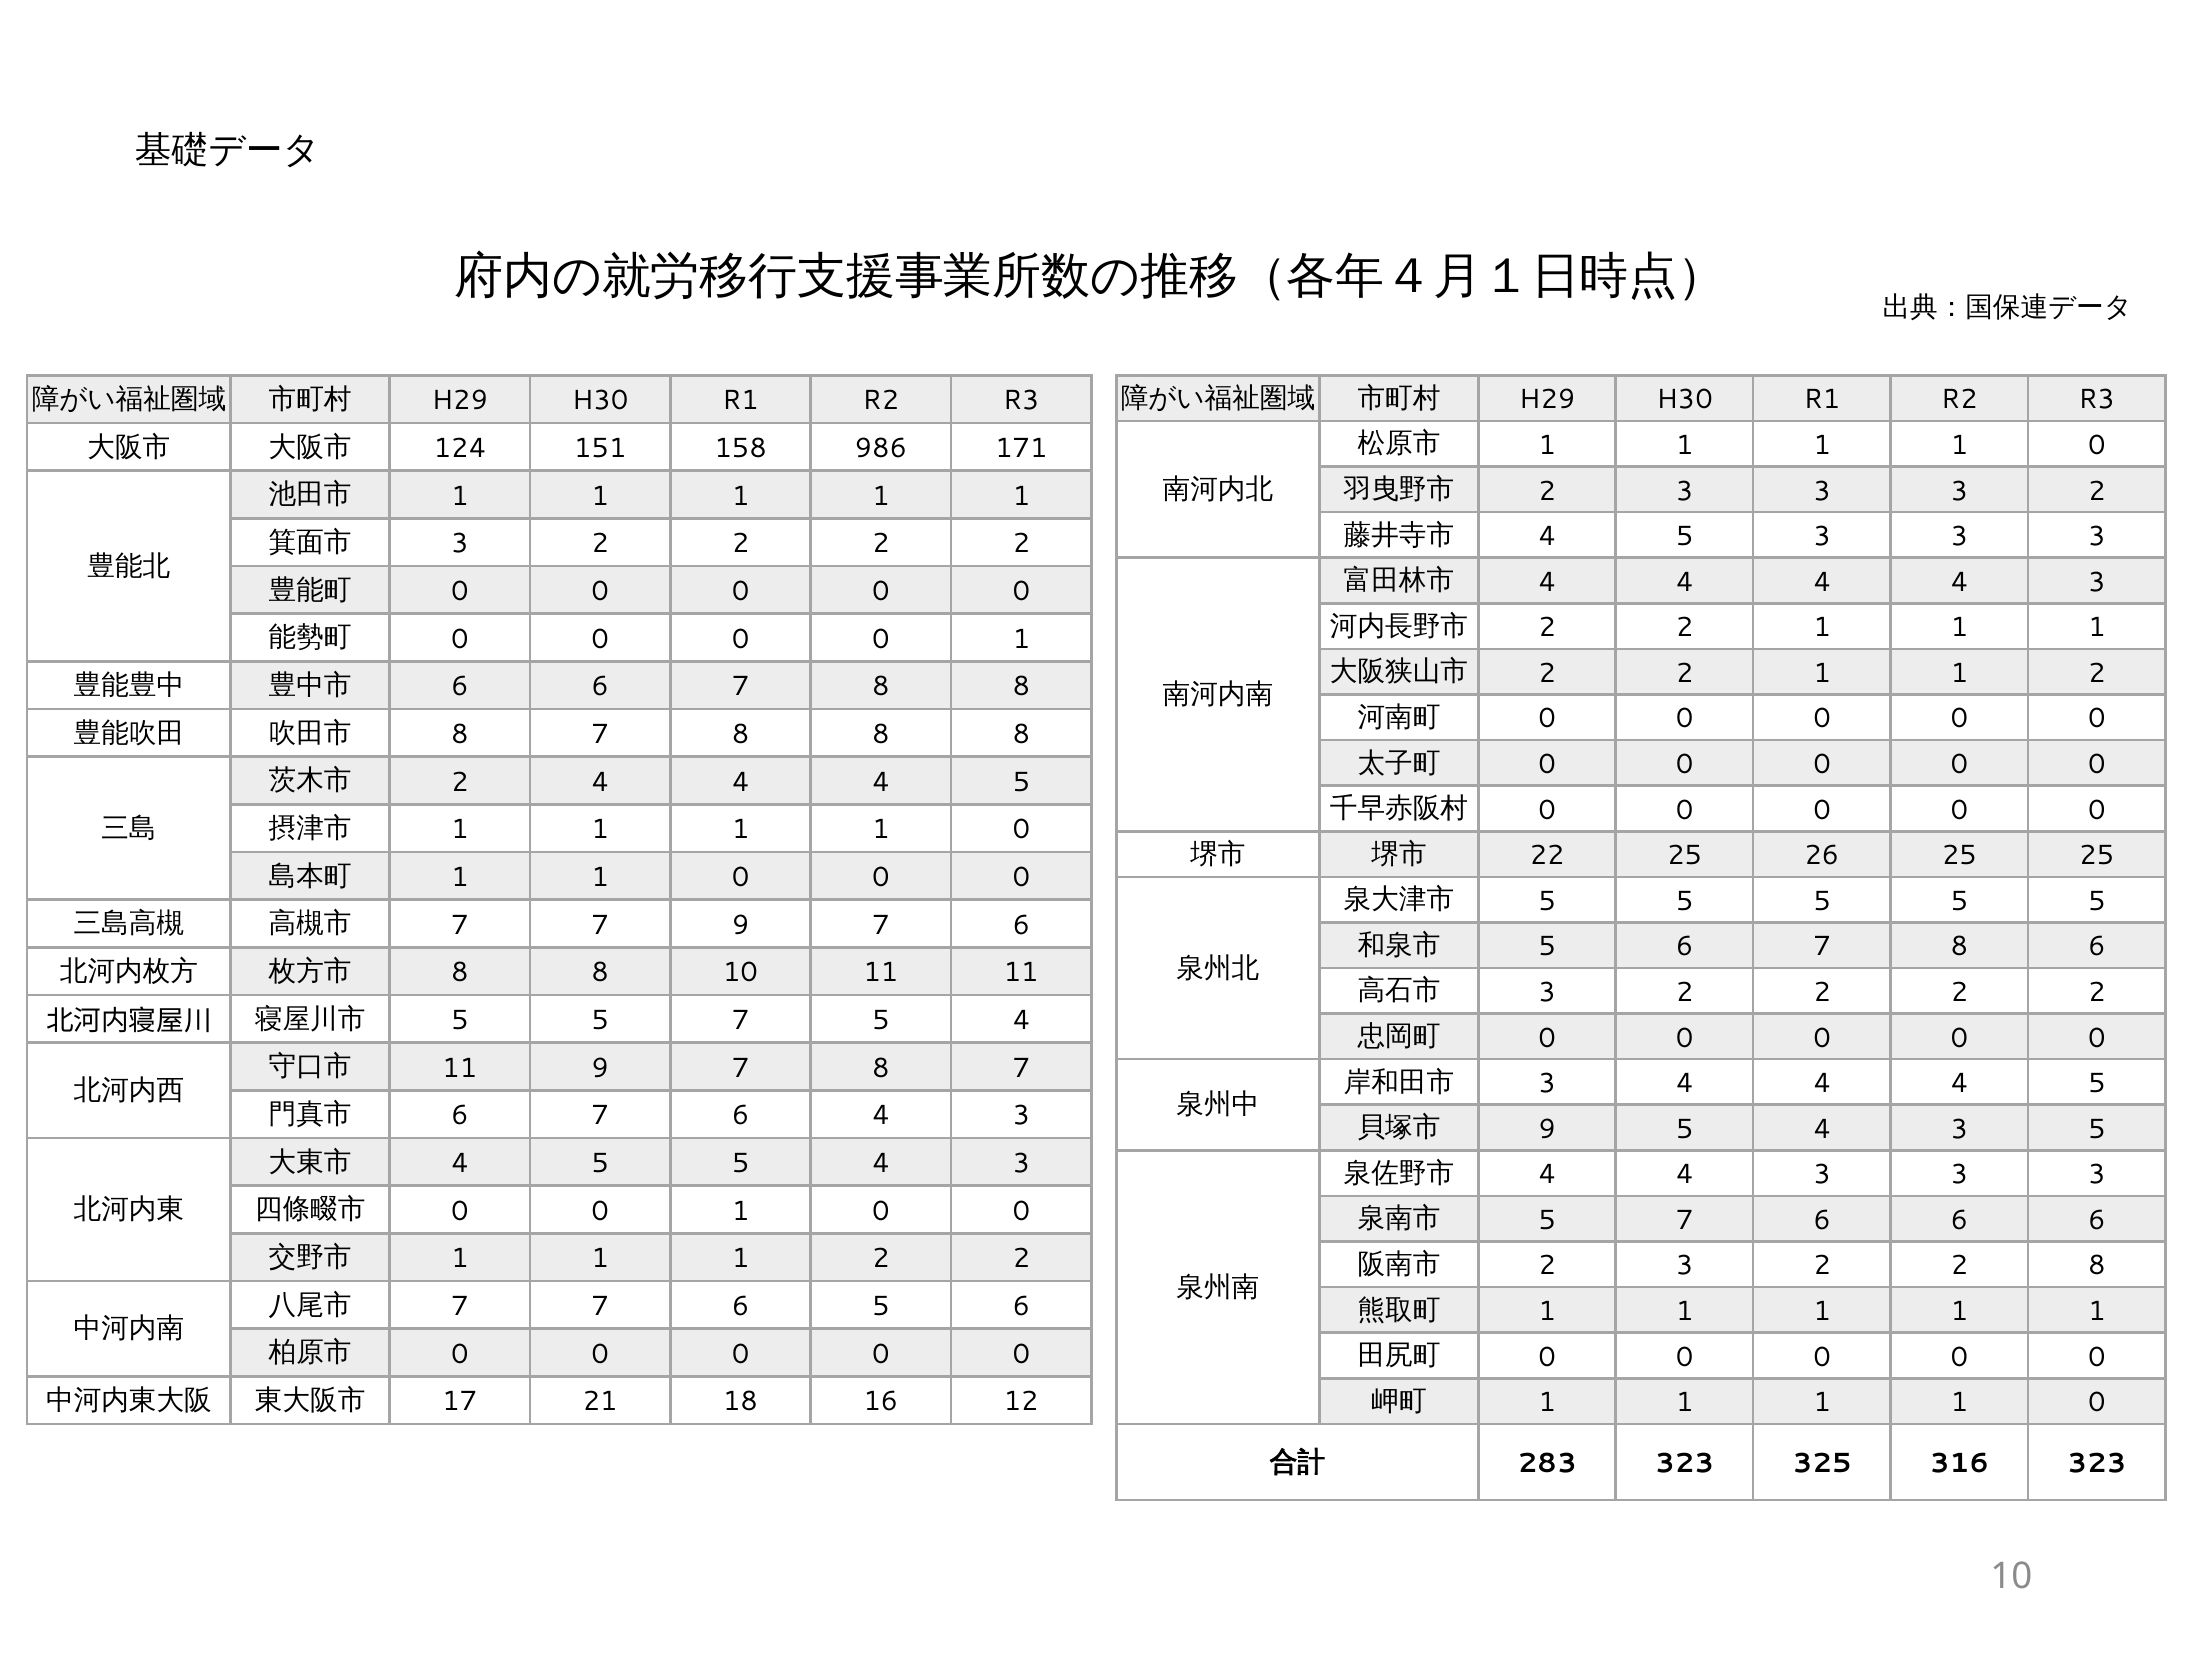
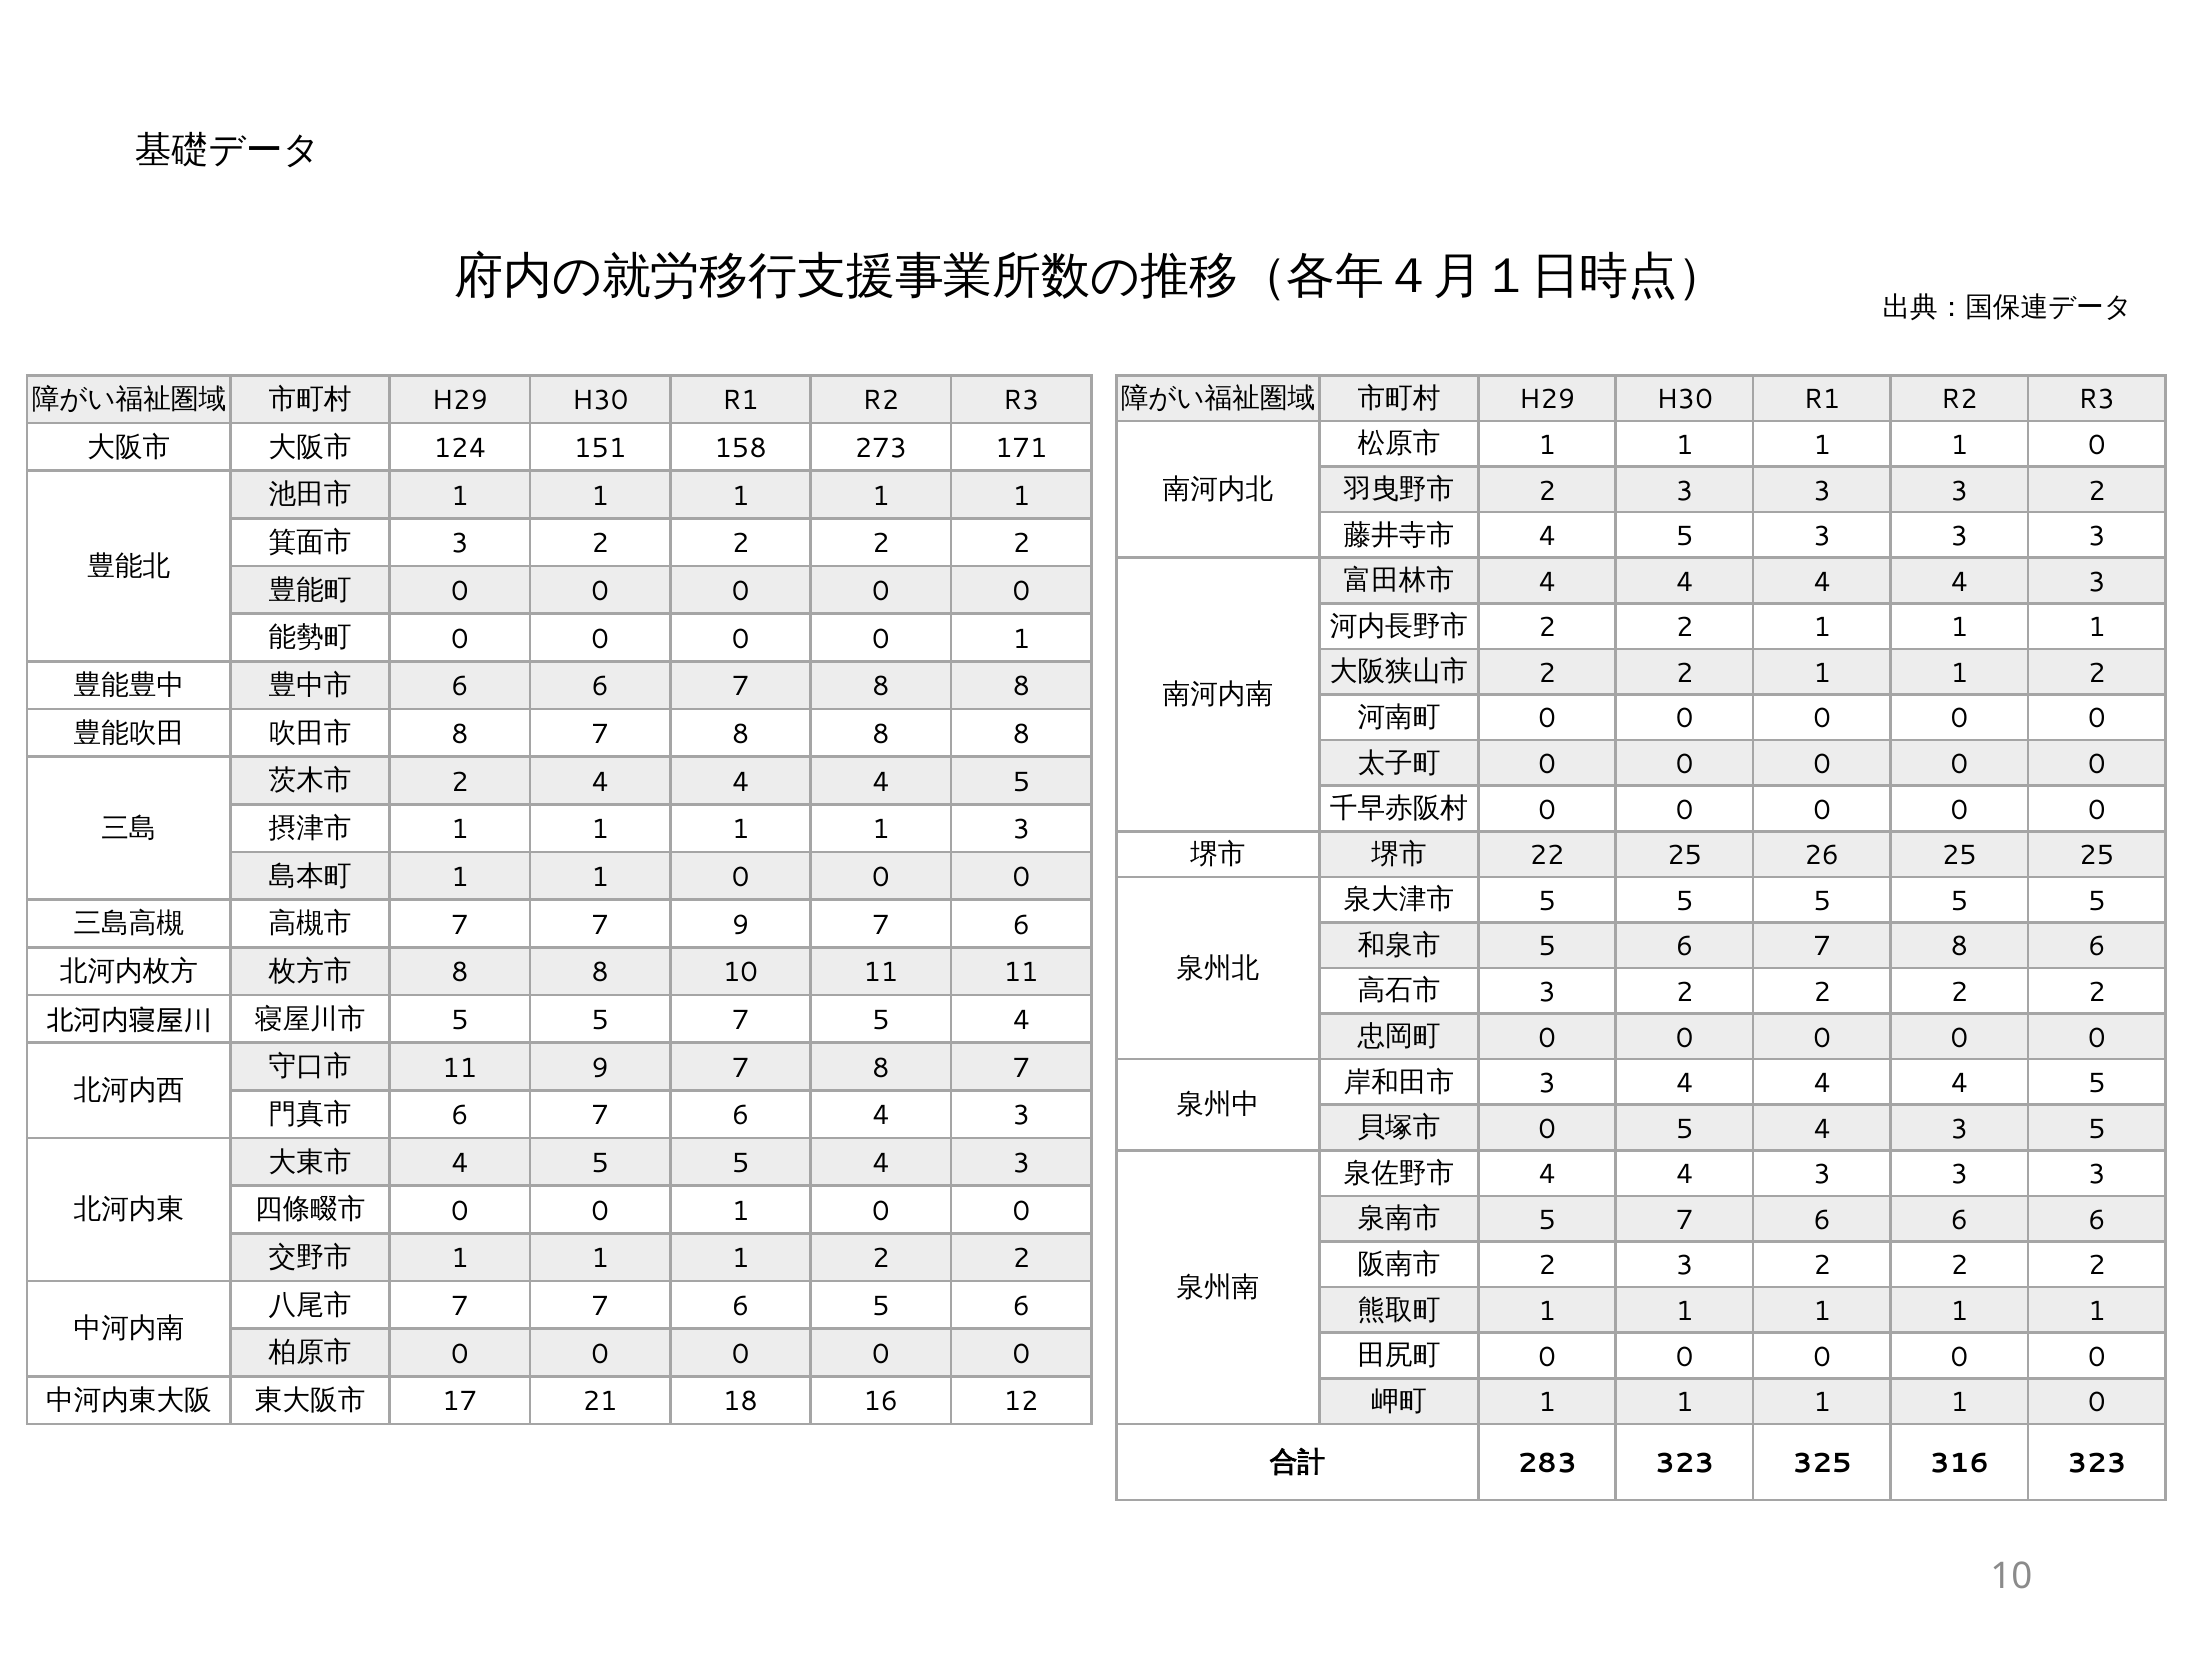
986: 986 -> 273
0 at (1021, 830): 0 -> 3
9 at (1547, 1129): 9 -> 0
8 at (2097, 1266): 8 -> 2
